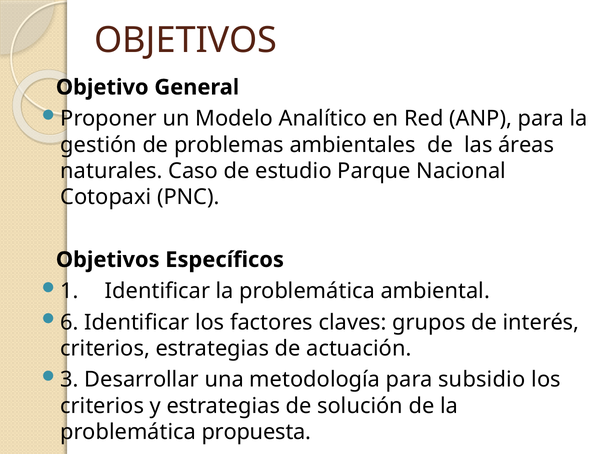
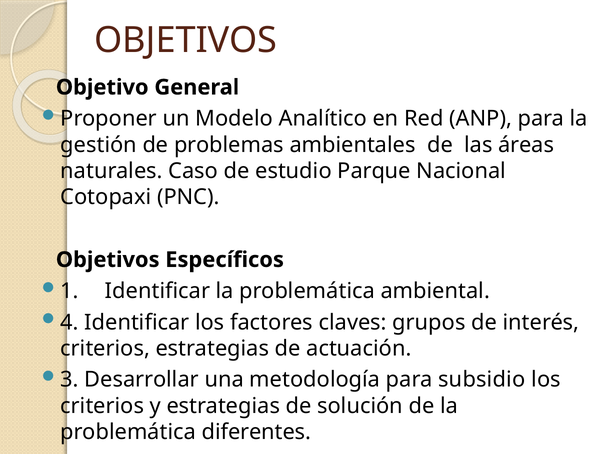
6: 6 -> 4
propuesta: propuesta -> diferentes
